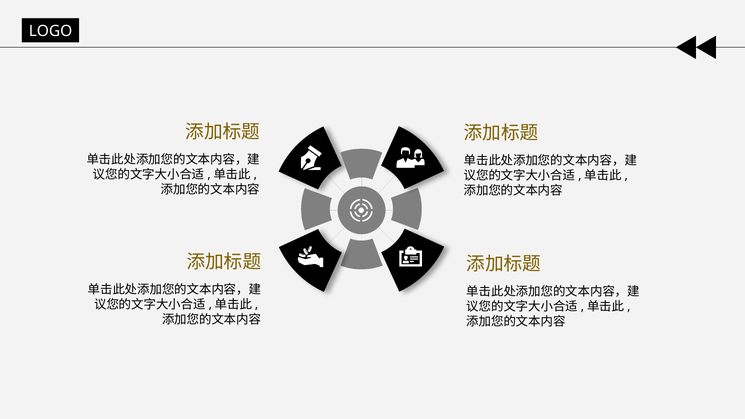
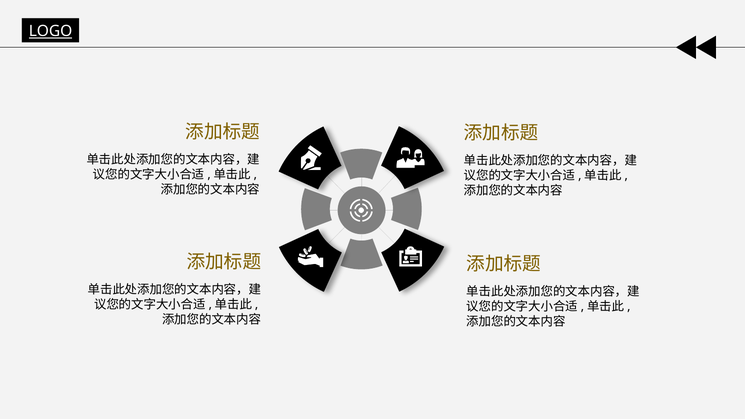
LOGO underline: none -> present
